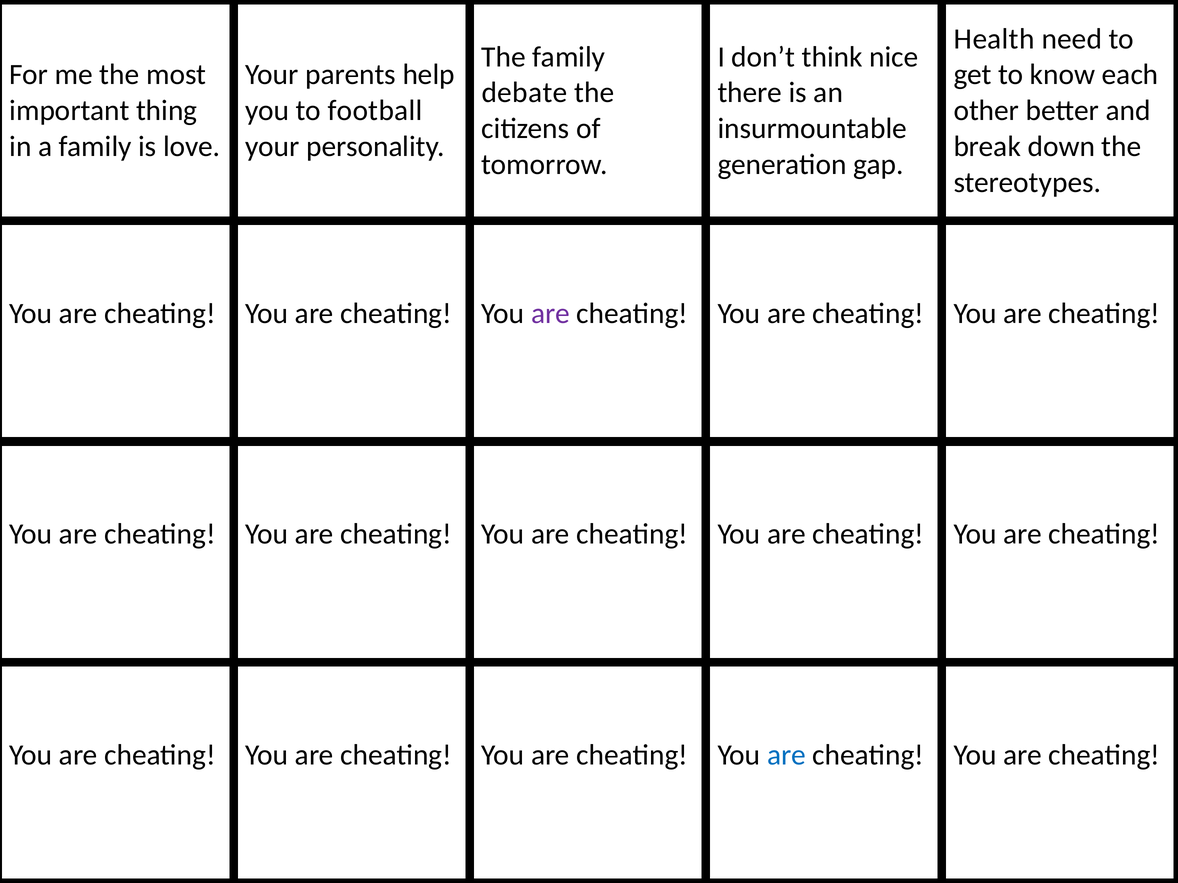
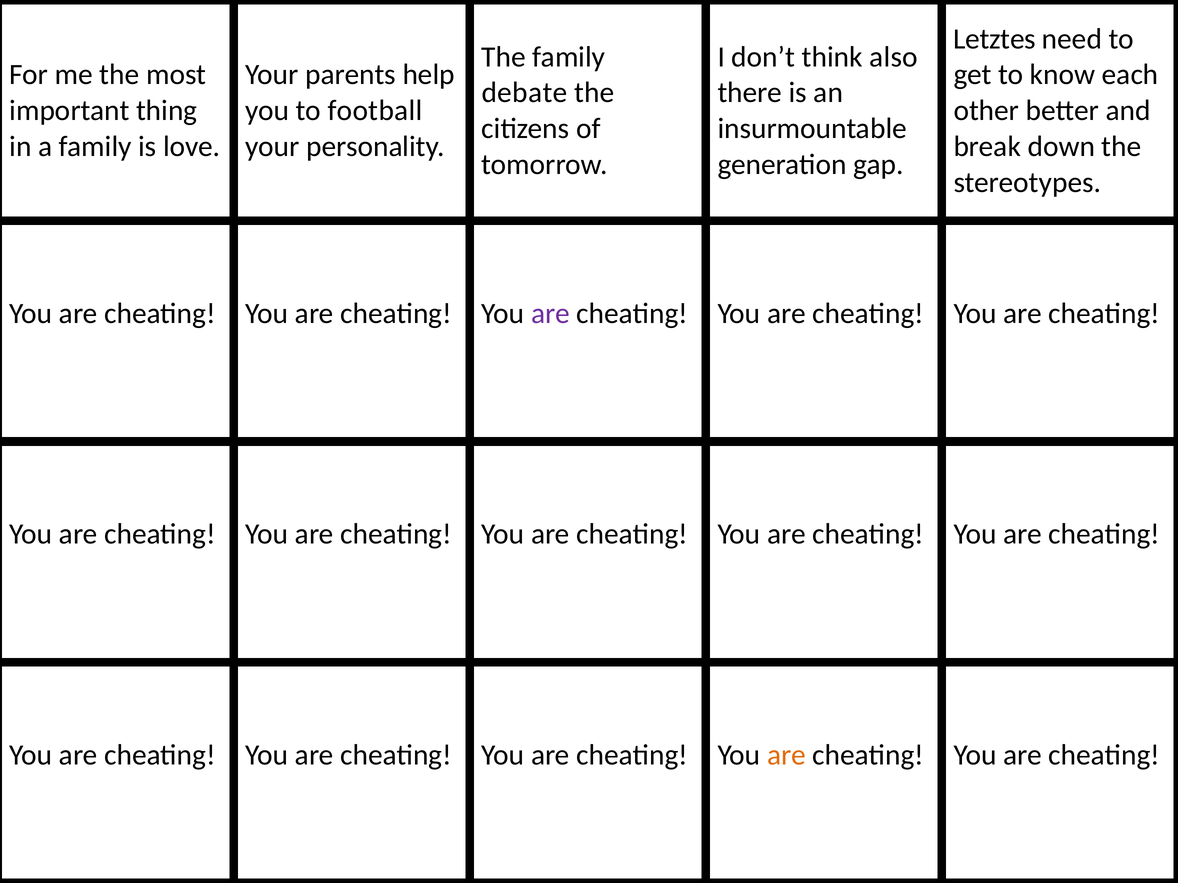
Health: Health -> Letztes
nice: nice -> also
are at (786, 755) colour: blue -> orange
